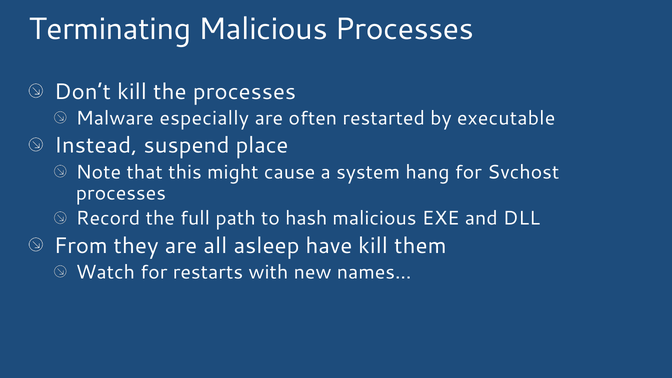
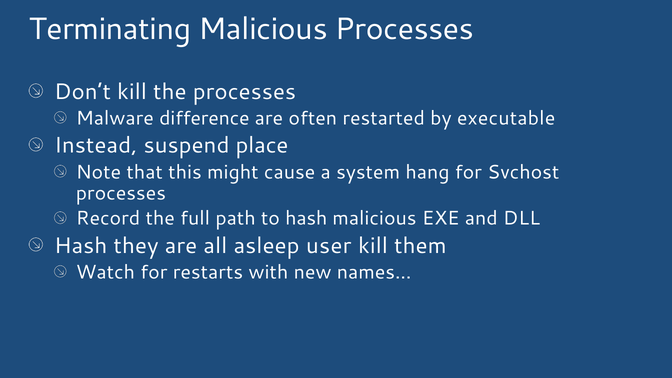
especially: especially -> difference
From at (81, 246): From -> Hash
have: have -> user
